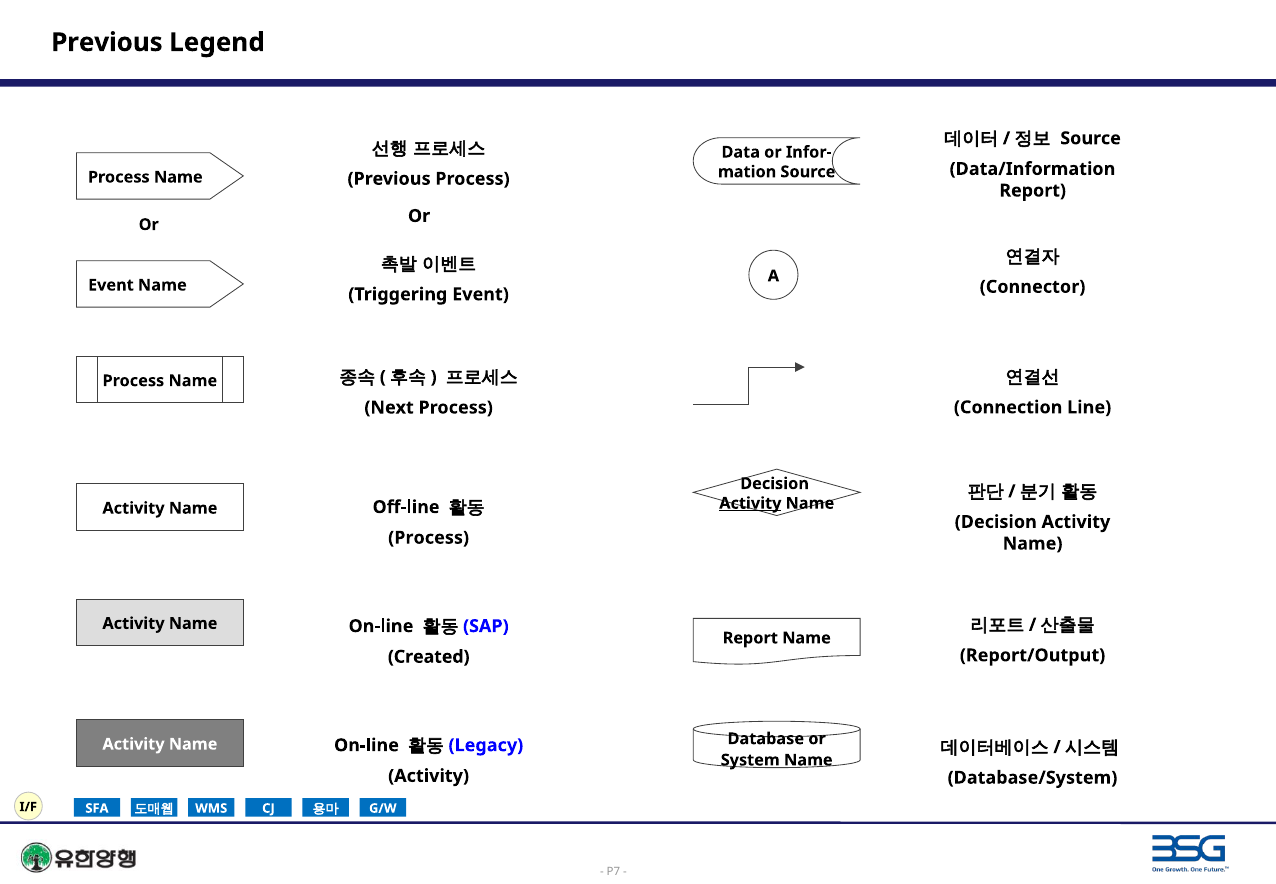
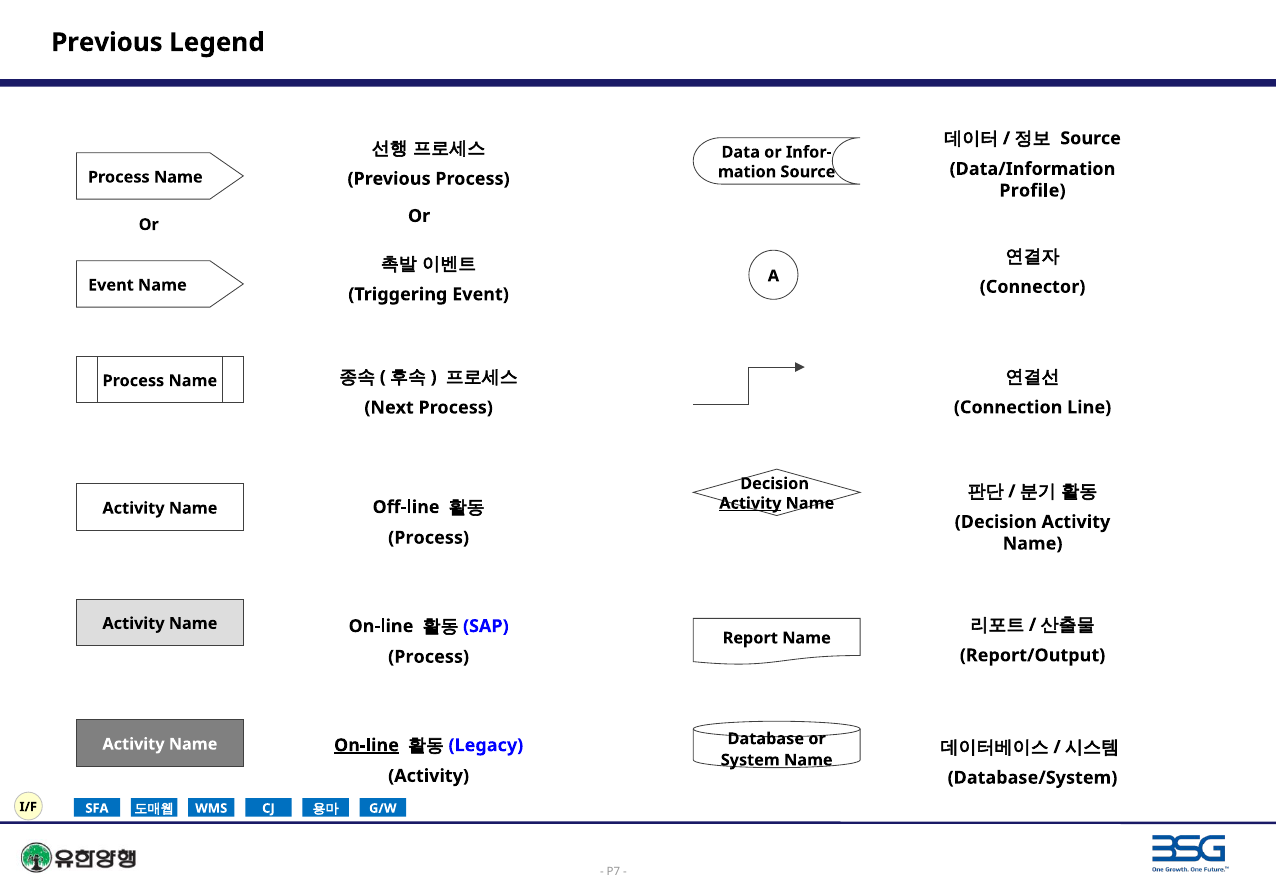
Report at (1033, 190): Report -> Profile
Created at (429, 656): Created -> Process
On-line at (366, 745) underline: none -> present
